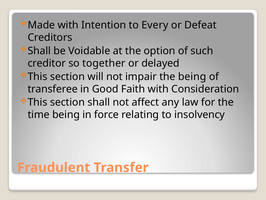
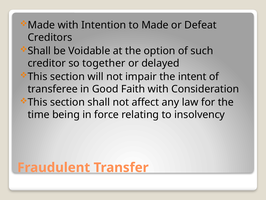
to Every: Every -> Made
the being: being -> intent
